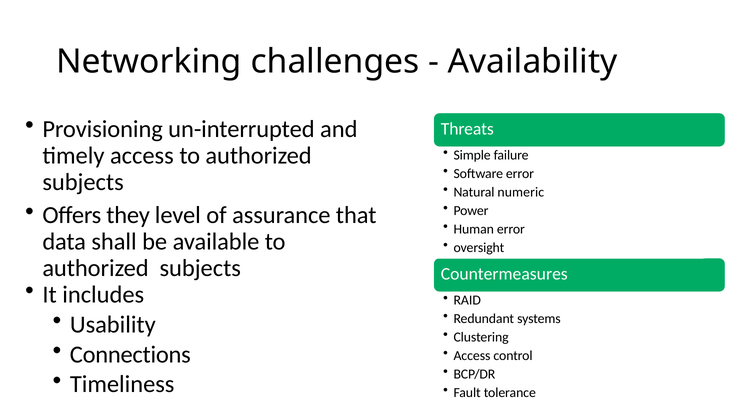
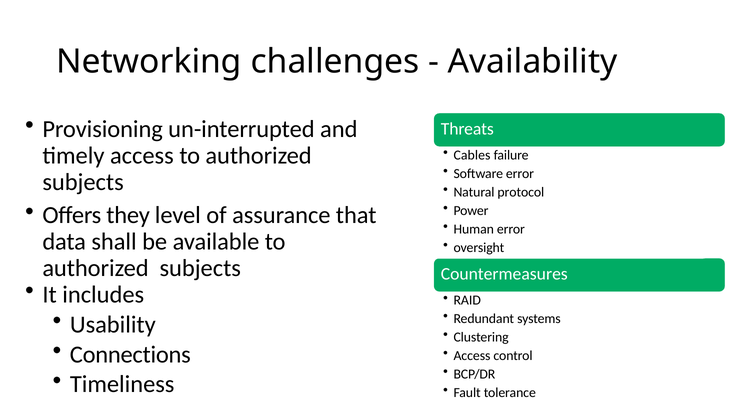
Simple: Simple -> Cables
numeric: numeric -> protocol
